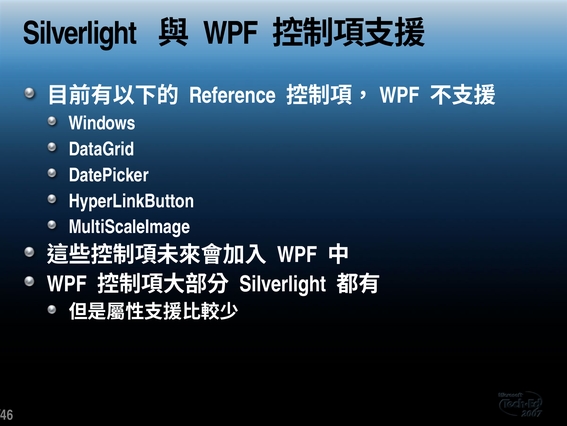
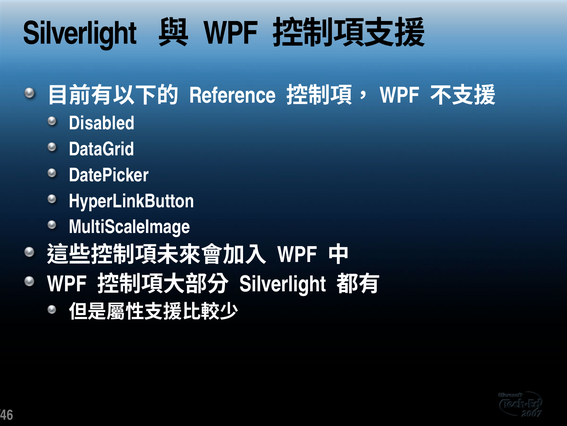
Windows: Windows -> Disabled
